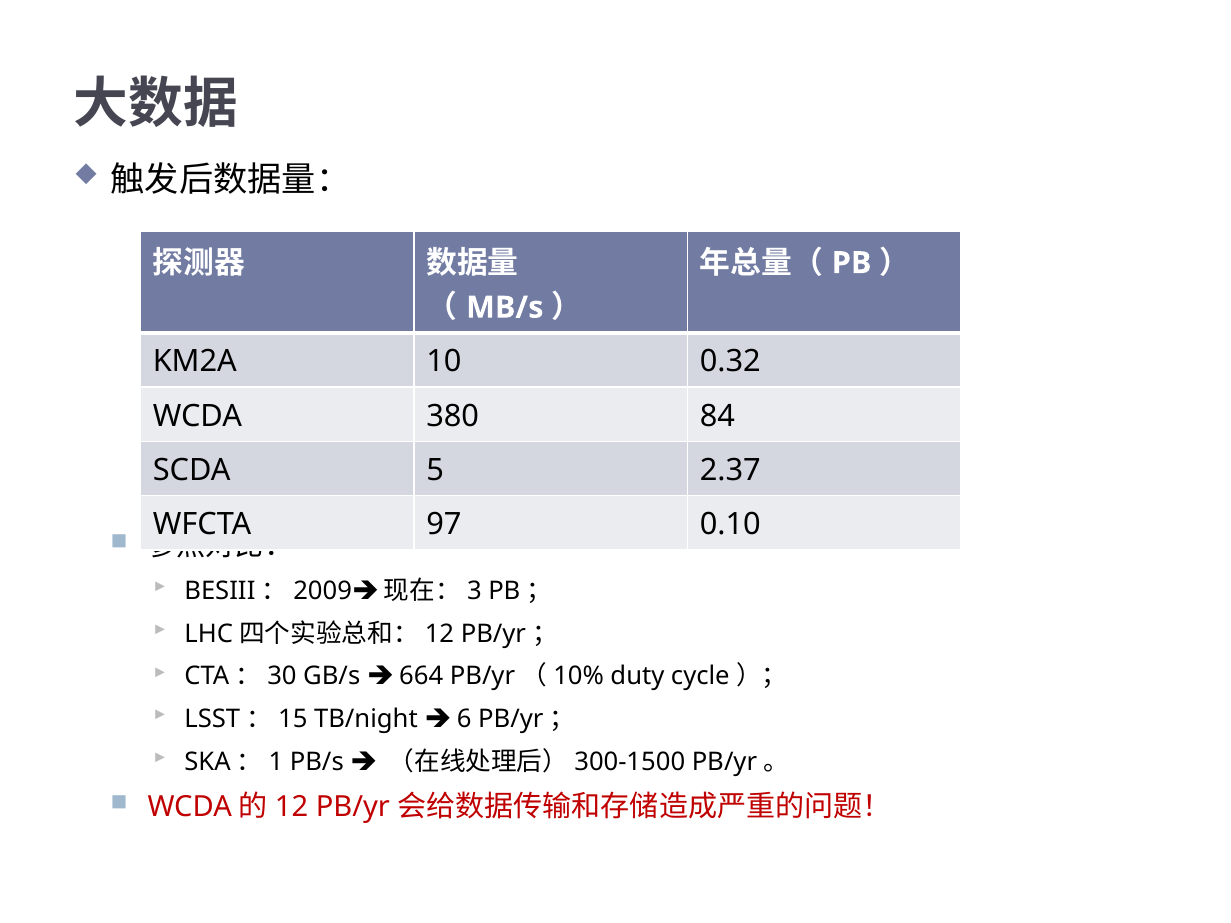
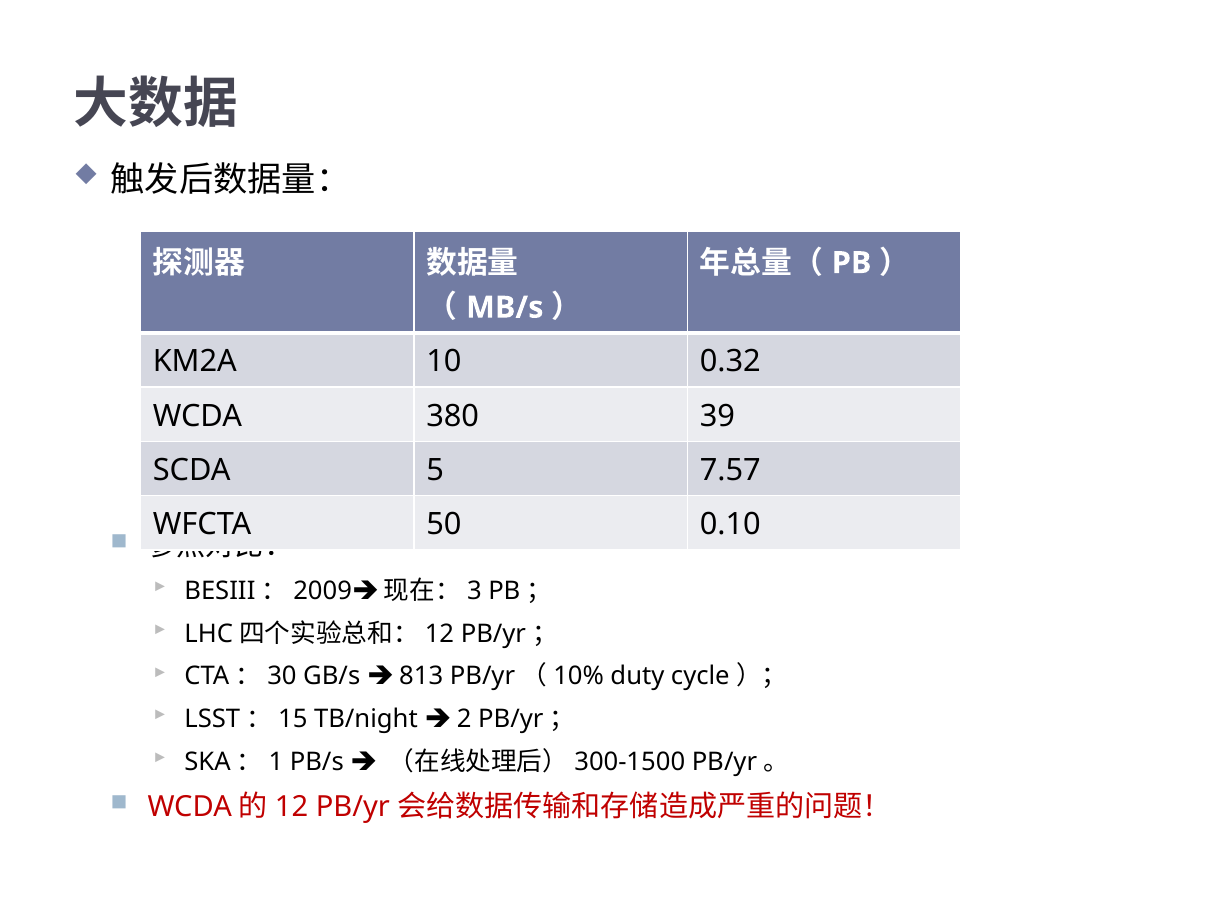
84: 84 -> 39
2.37: 2.37 -> 7.57
97: 97 -> 50
664: 664 -> 813
6: 6 -> 2
